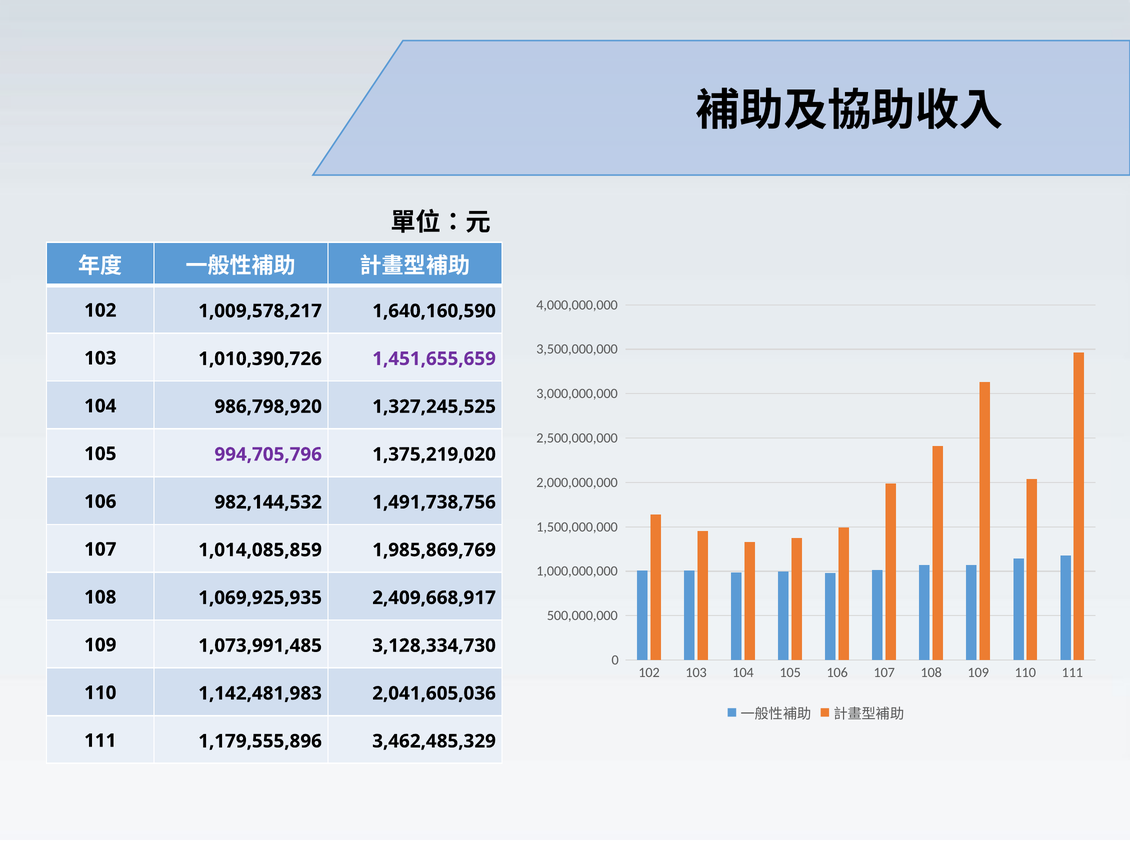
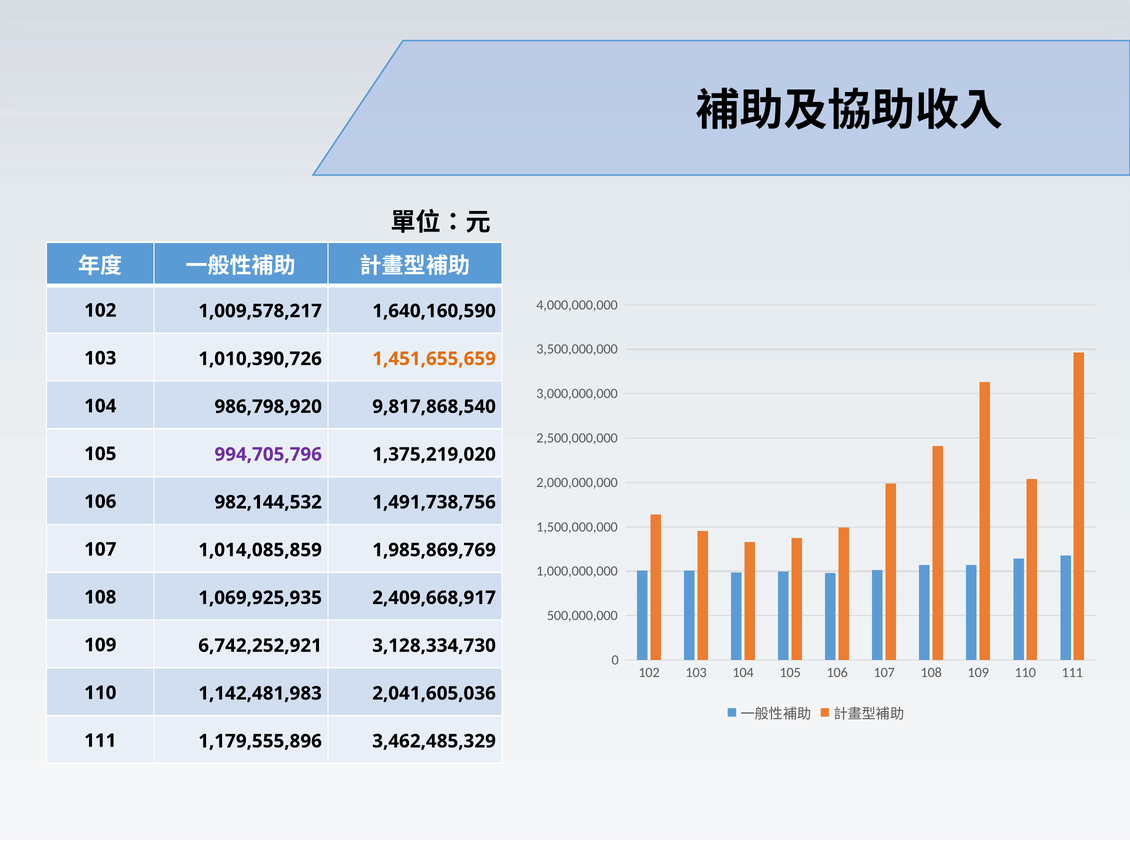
1,451,655,659 colour: purple -> orange
1,327,245,525: 1,327,245,525 -> 9,817,868,540
1,073,991,485: 1,073,991,485 -> 6,742,252,921
